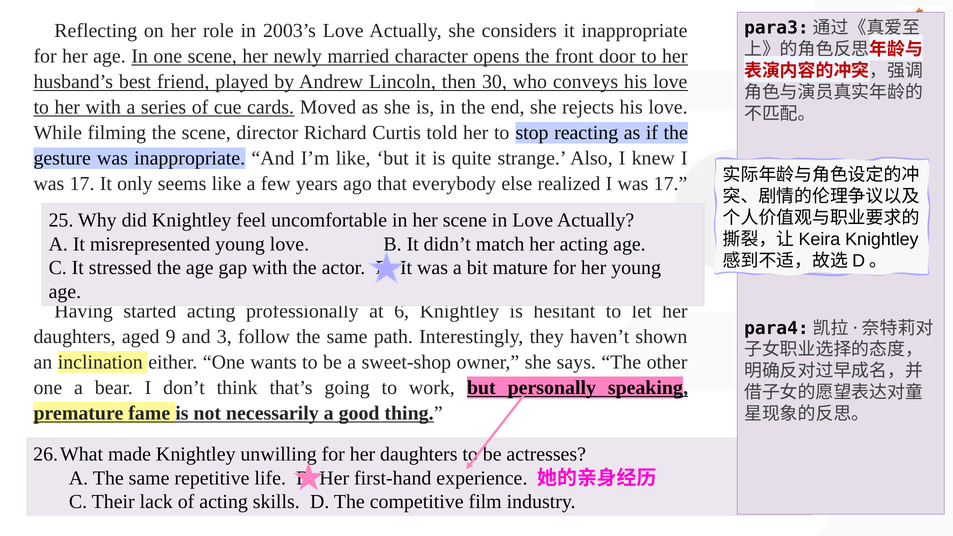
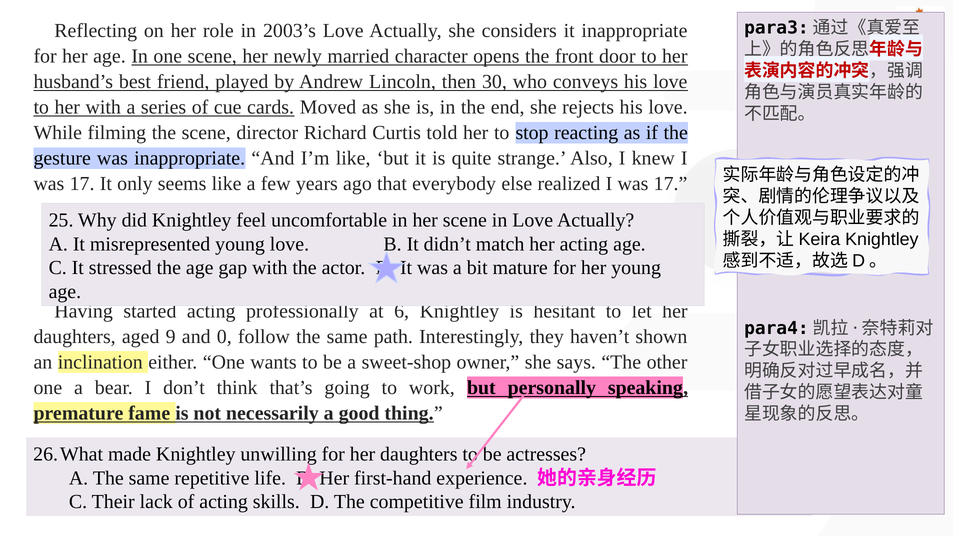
3: 3 -> 0
